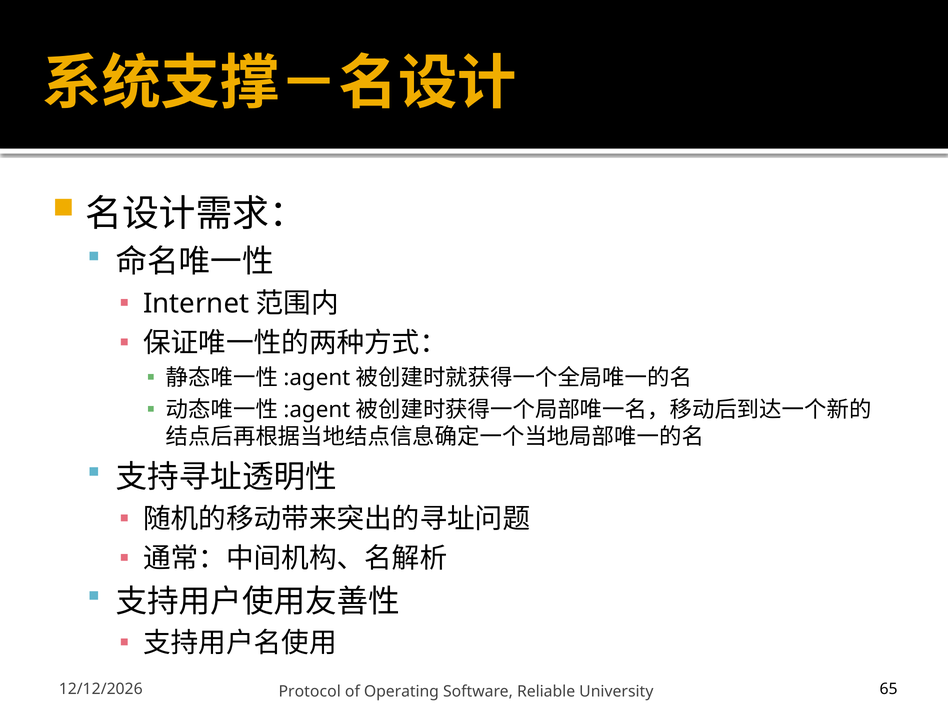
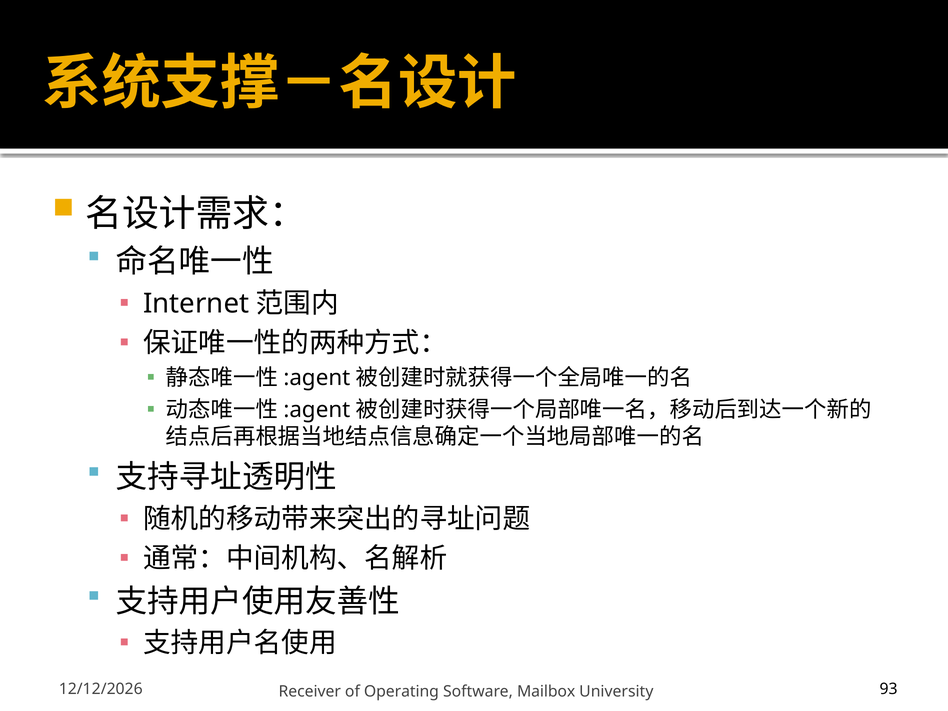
Protocol: Protocol -> Receiver
Reliable: Reliable -> Mailbox
65: 65 -> 93
